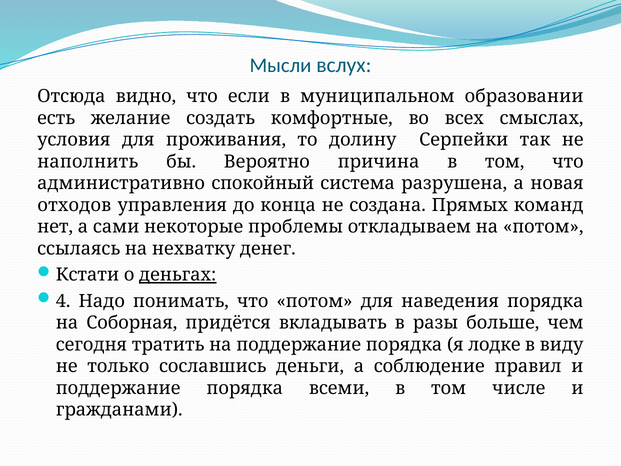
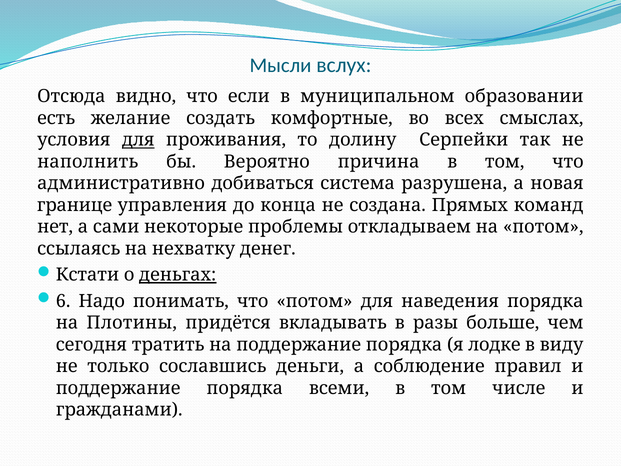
для at (138, 140) underline: none -> present
спокойный: спокойный -> добиваться
отходов: отходов -> границе
4: 4 -> 6
Соборная: Соборная -> Плотины
